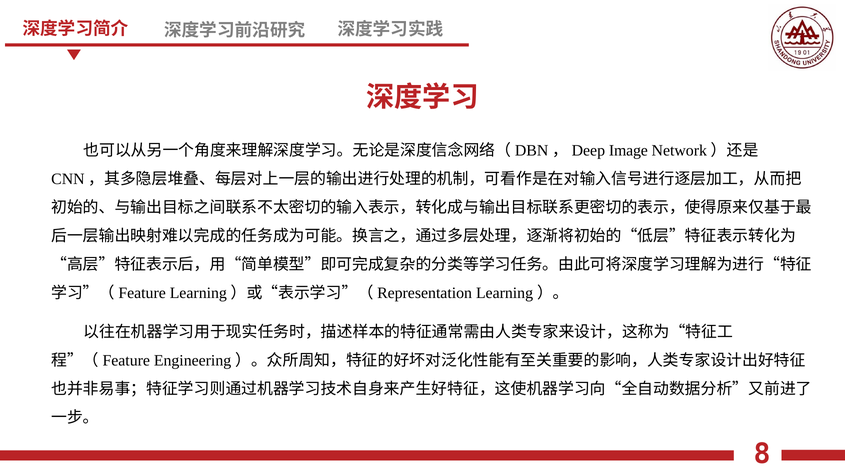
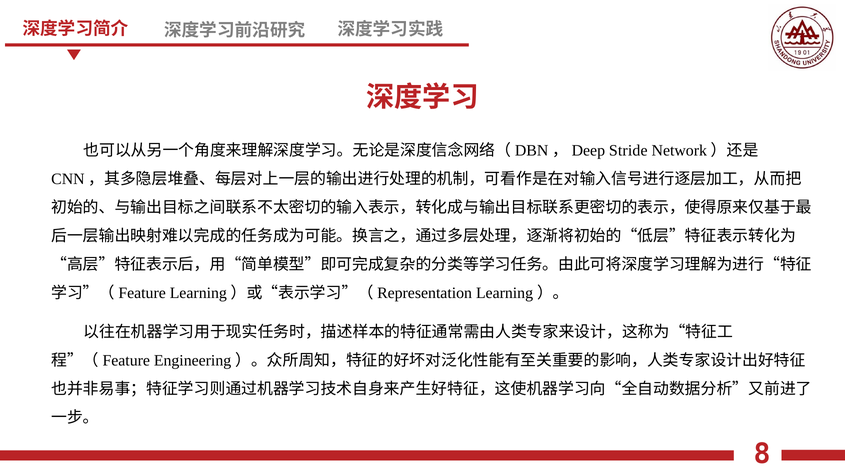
Image: Image -> Stride
